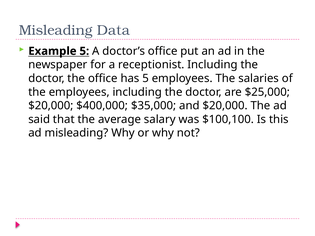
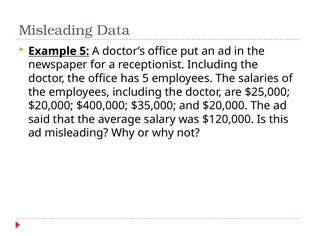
$100,100: $100,100 -> $120,000
